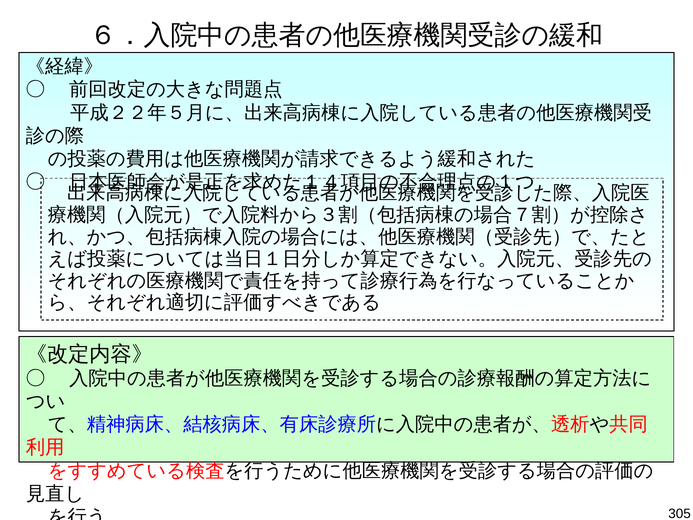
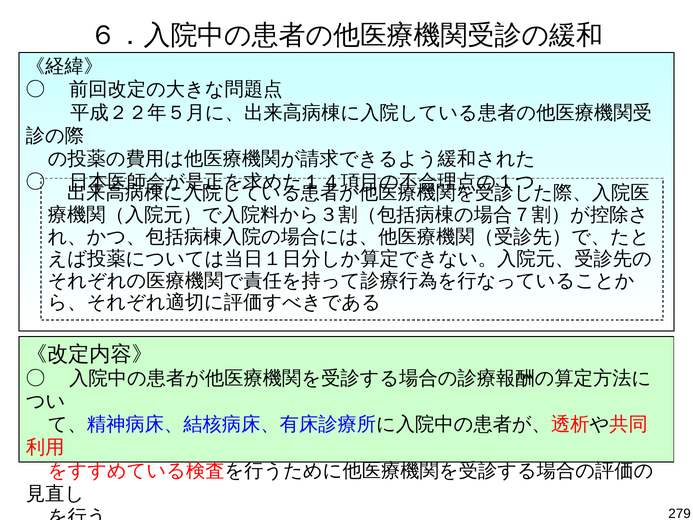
305: 305 -> 279
